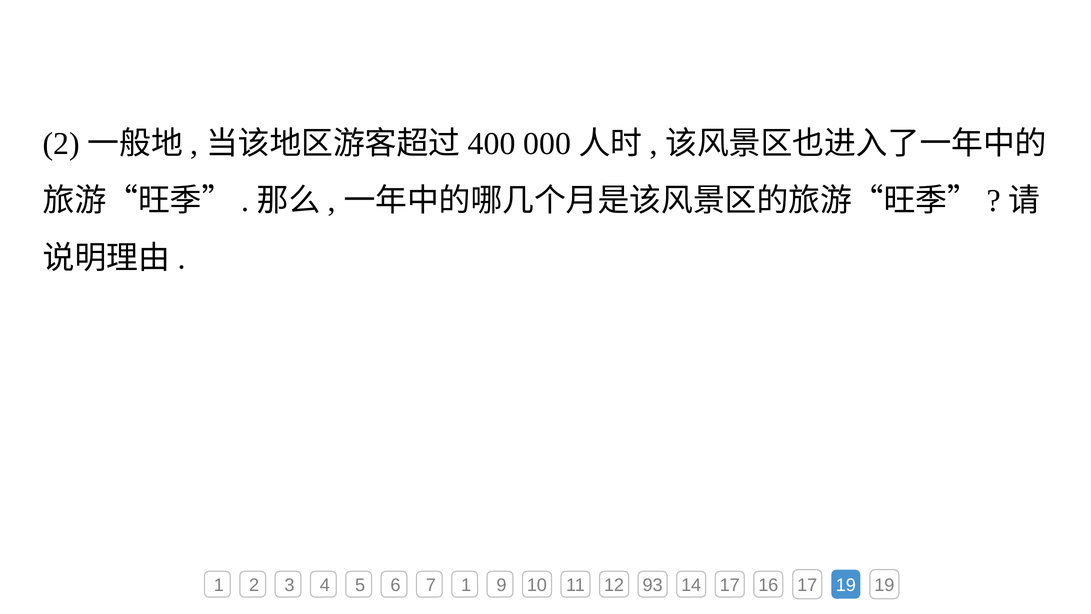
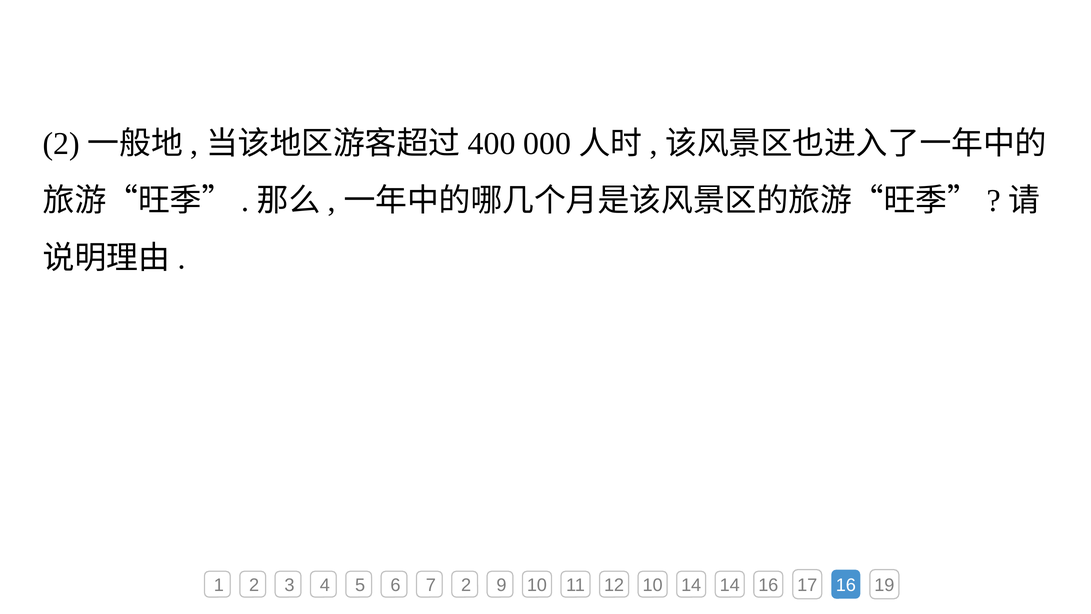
7 1: 1 -> 2
12 93: 93 -> 10
14 17: 17 -> 14
17 19: 19 -> 16
